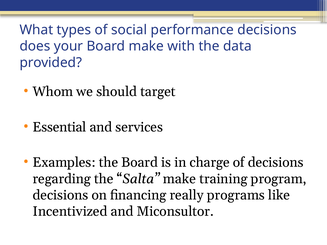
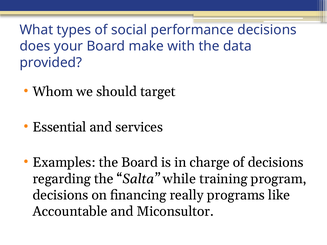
Salta make: make -> while
Incentivized: Incentivized -> Accountable
